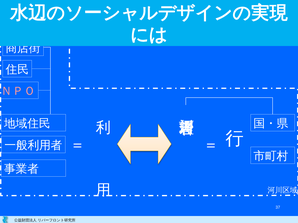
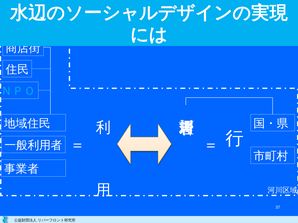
ＮＰＯ colour: pink -> light blue
